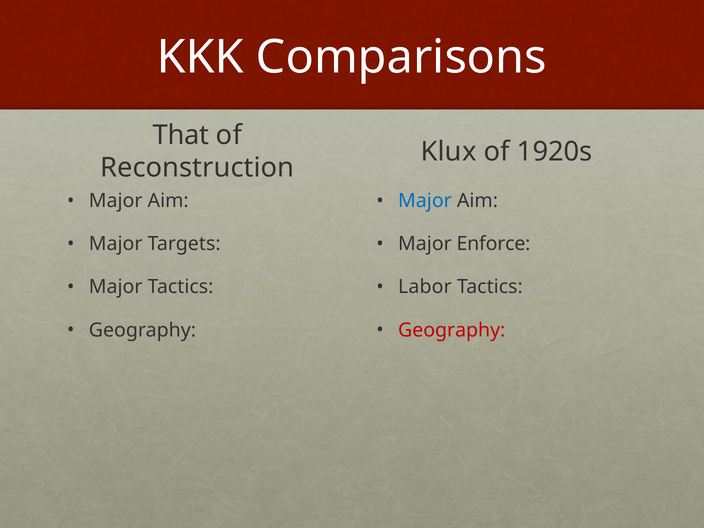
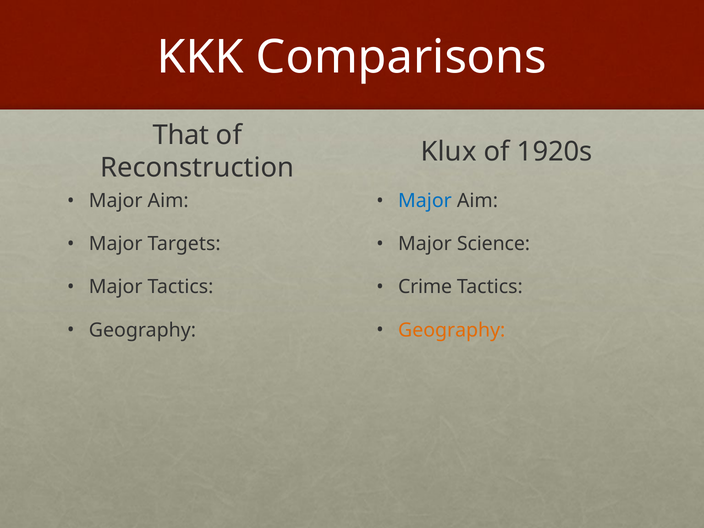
Enforce: Enforce -> Science
Labor: Labor -> Crime
Geography at (452, 330) colour: red -> orange
